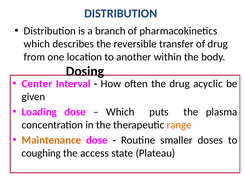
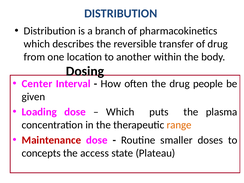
acyclic: acyclic -> people
Maintenance colour: orange -> red
coughing: coughing -> concepts
